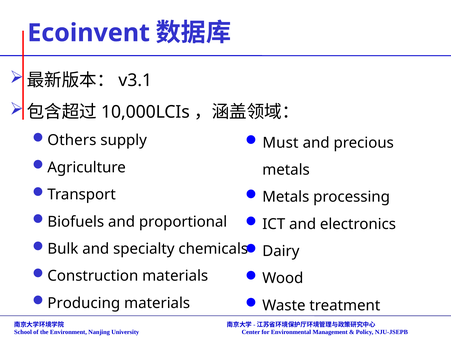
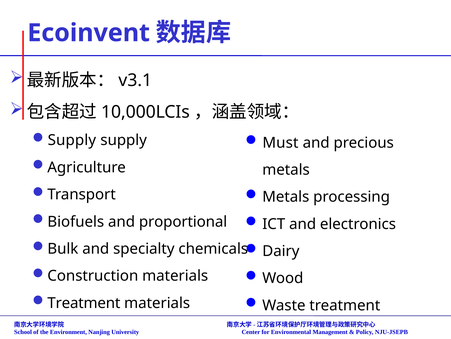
Others at (72, 140): Others -> Supply
Producing at (84, 302): Producing -> Treatment
